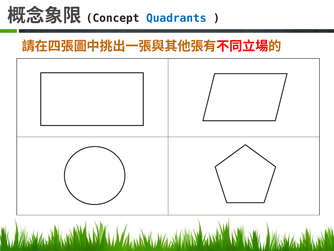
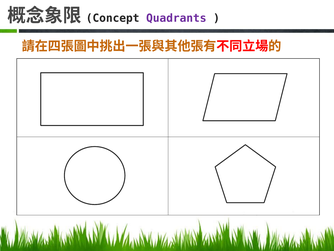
Quadrants colour: blue -> purple
